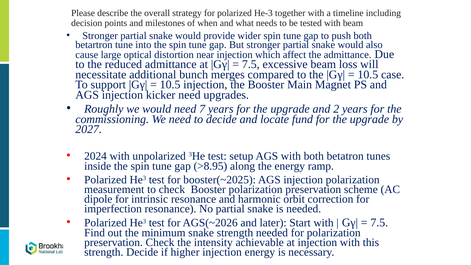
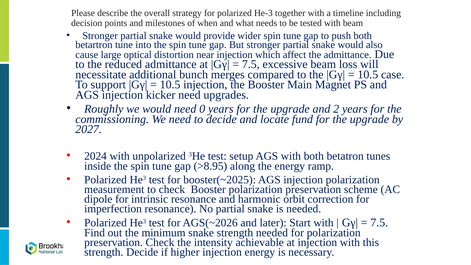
7: 7 -> 0
